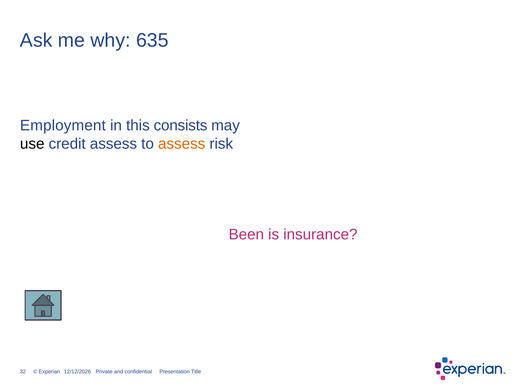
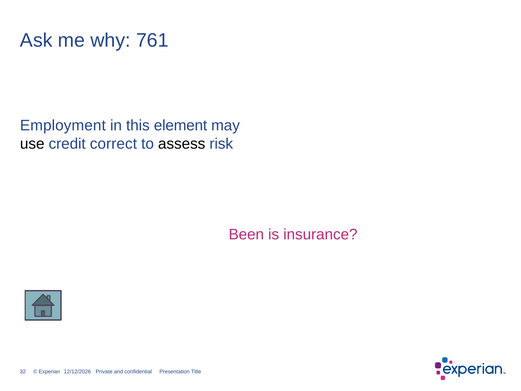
635: 635 -> 761
consists: consists -> element
credit assess: assess -> correct
assess at (182, 144) colour: orange -> black
